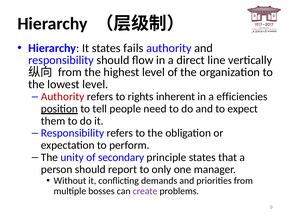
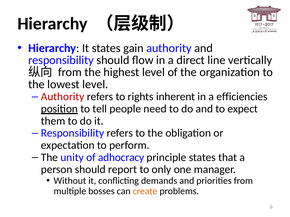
fails: fails -> gain
secondary: secondary -> adhocracy
create colour: purple -> orange
